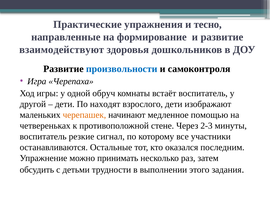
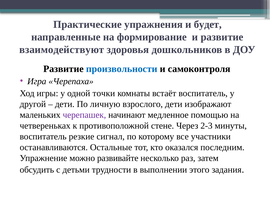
тесно: тесно -> будет
обруч: обруч -> точки
находят: находят -> личную
черепашек colour: orange -> purple
принимать: принимать -> развивайте
